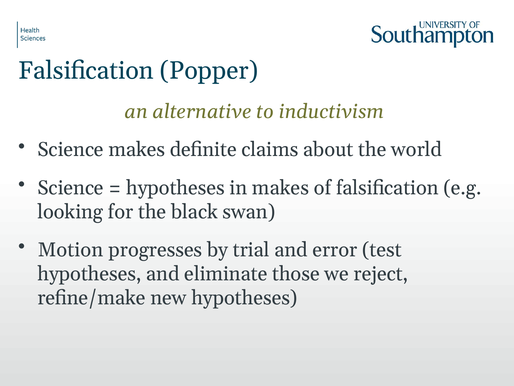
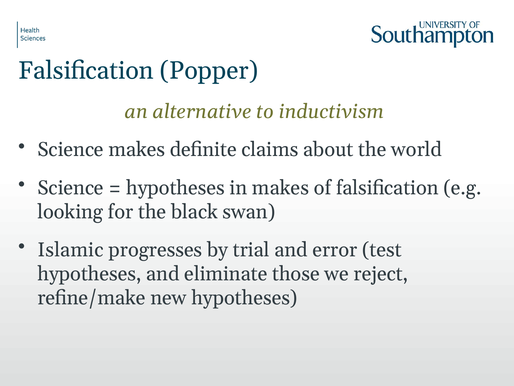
Motion: Motion -> Islamic
